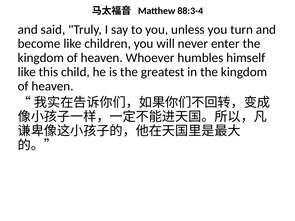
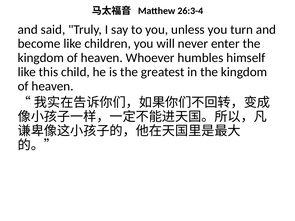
88:3-4: 88:3-4 -> 26:3-4
